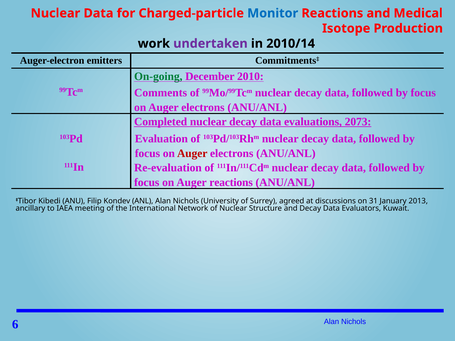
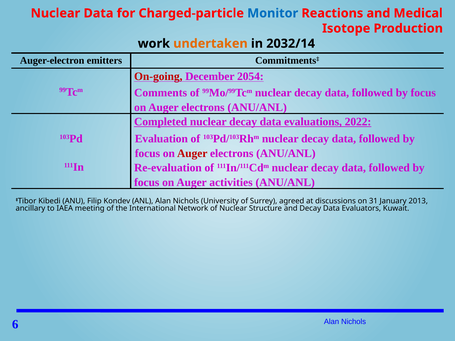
undertaken colour: purple -> orange
2010/14: 2010/14 -> 2032/14
On-going colour: green -> red
2010: 2010 -> 2054
2073: 2073 -> 2022
Auger reactions: reactions -> activities
